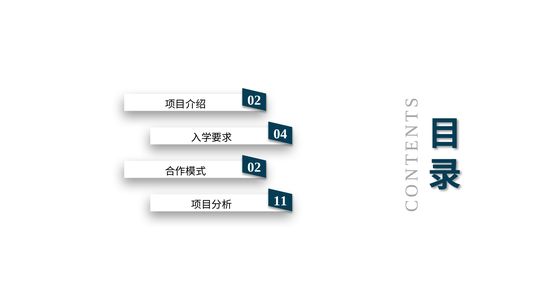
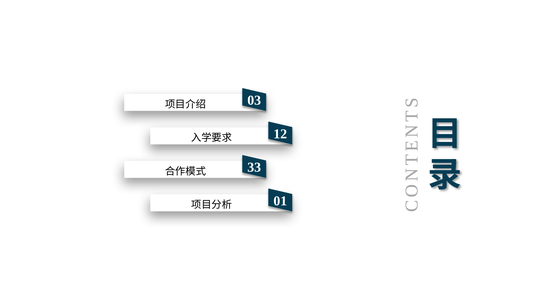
02 at (254, 100): 02 -> 03
04: 04 -> 12
02 at (254, 167): 02 -> 33
11: 11 -> 01
